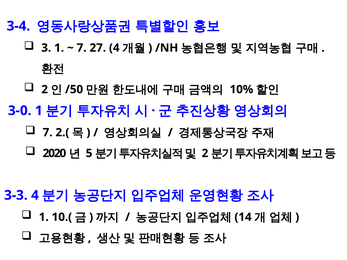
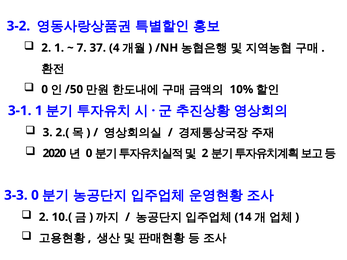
3-4: 3-4 -> 3-2
3 at (46, 48): 3 -> 2
27: 27 -> 37
2 at (45, 90): 2 -> 0
3-0: 3-0 -> 3-1
7 at (48, 133): 7 -> 3
5 at (89, 153): 5 -> 0
3-3 4: 4 -> 0
1 at (44, 217): 1 -> 2
